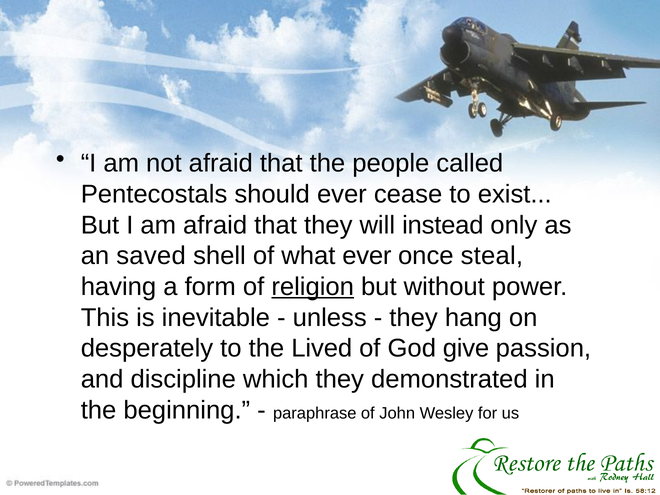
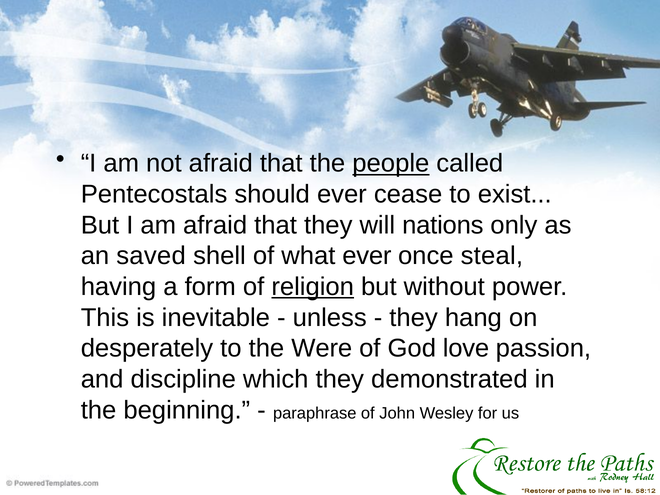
people underline: none -> present
instead: instead -> nations
Lived: Lived -> Were
give: give -> love
